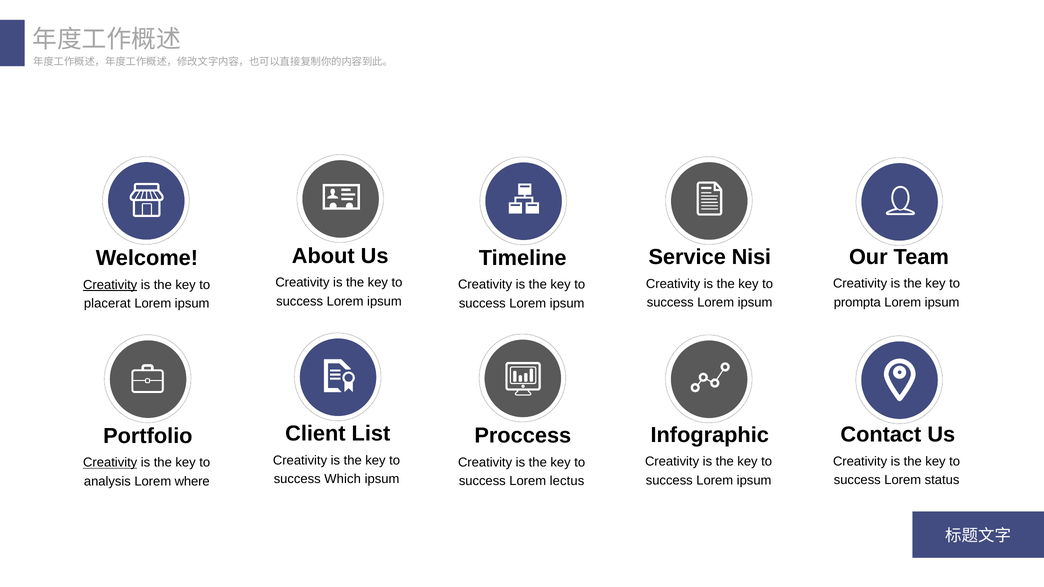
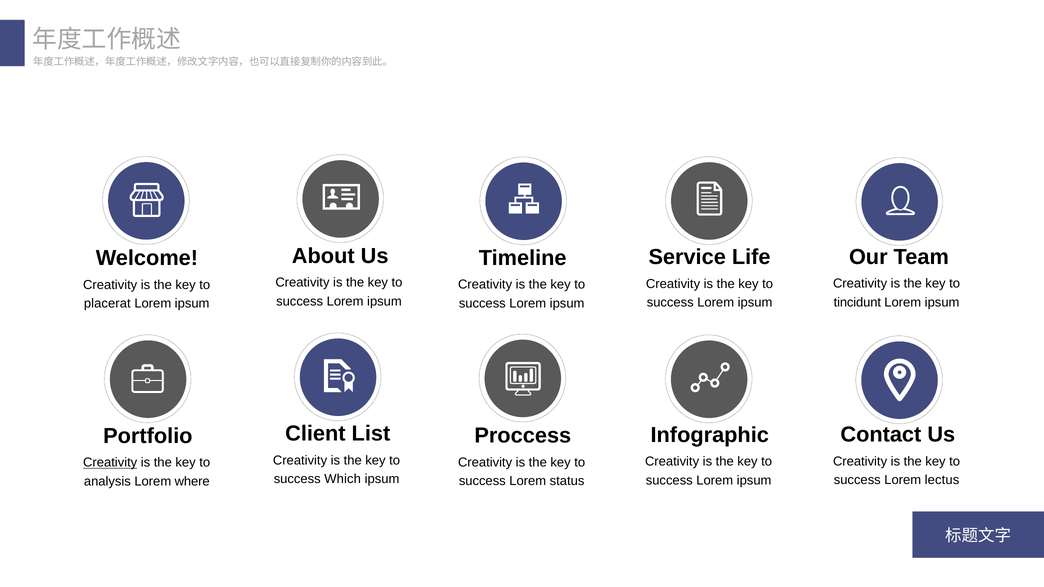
Nisi: Nisi -> Life
Creativity at (110, 285) underline: present -> none
prompta: prompta -> tincidunt
status: status -> lectus
lectus: lectus -> status
